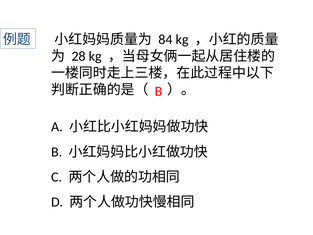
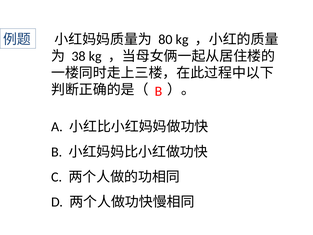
84: 84 -> 80
28: 28 -> 38
